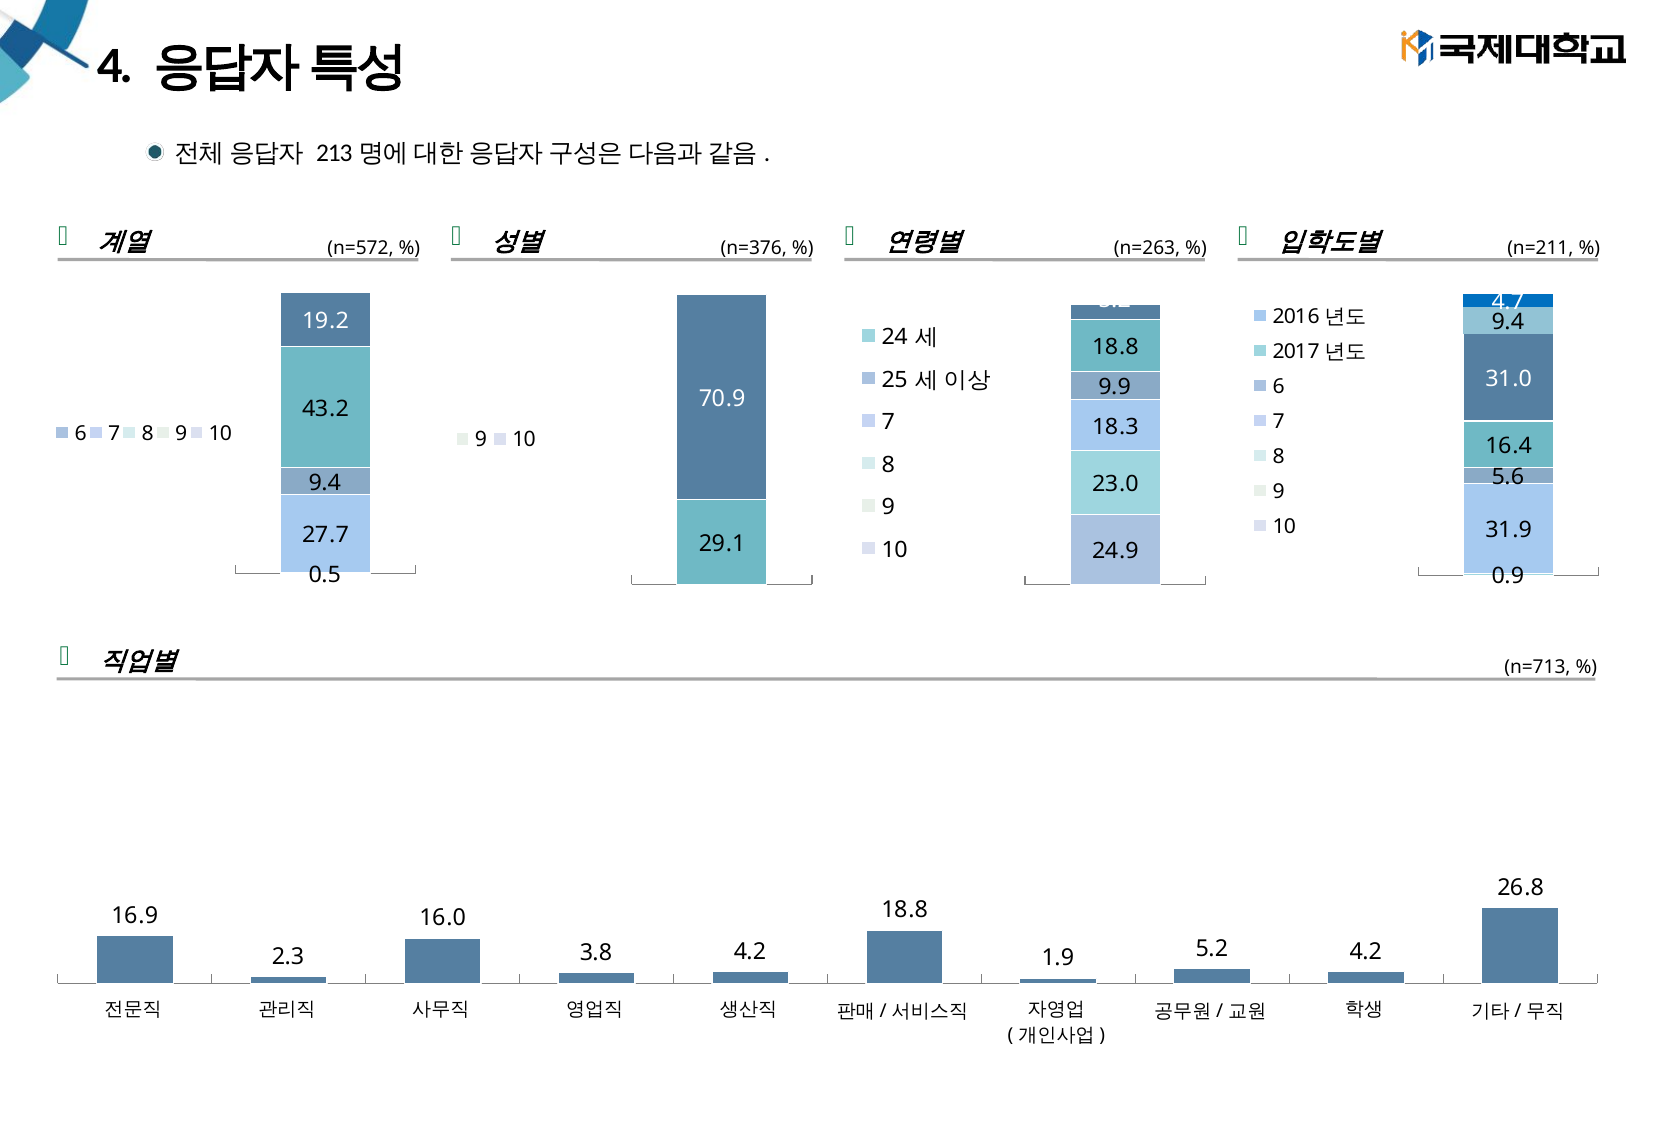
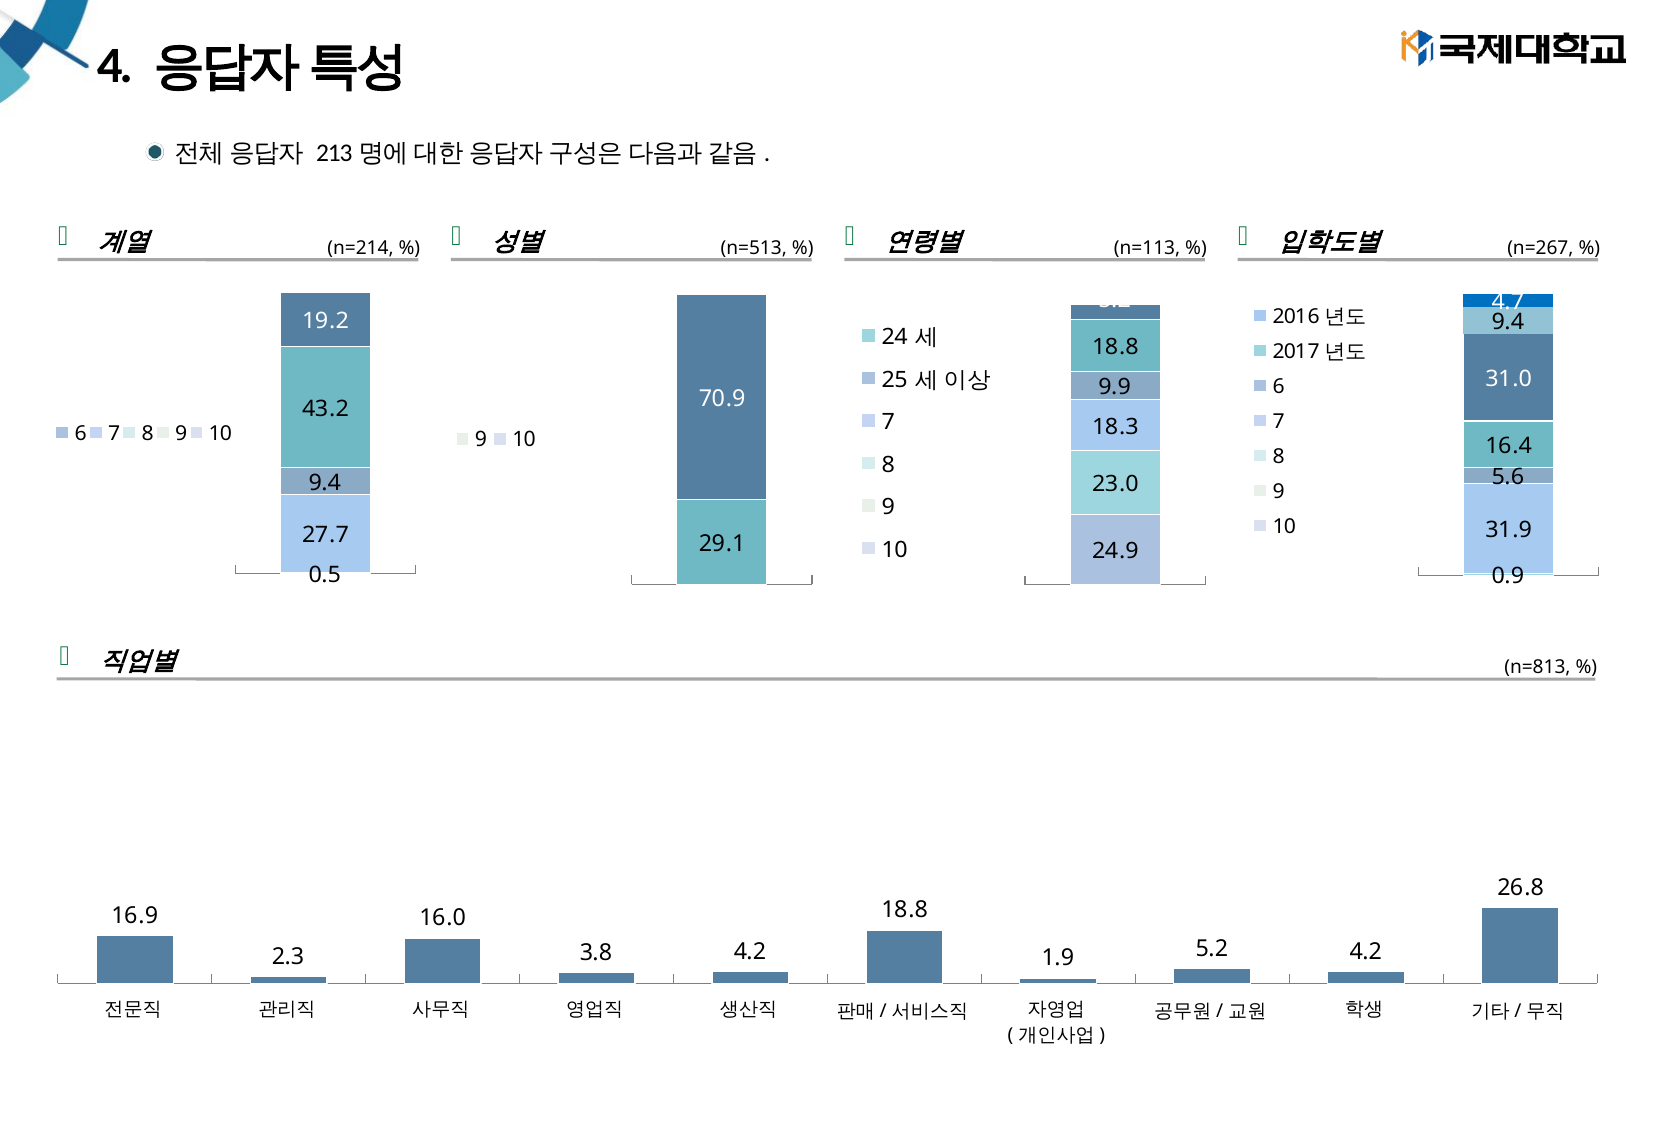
n=572: n=572 -> n=214
n=376: n=376 -> n=513
n=263: n=263 -> n=113
n=211: n=211 -> n=267
n=713: n=713 -> n=813
